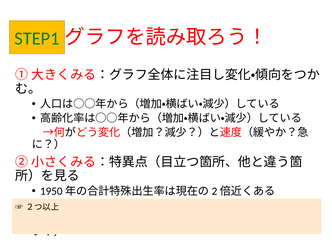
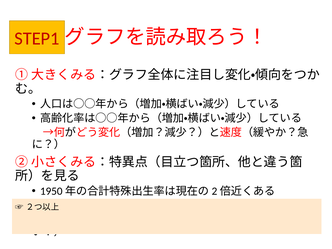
STEP1 colour: green -> red
